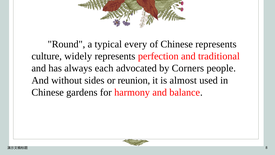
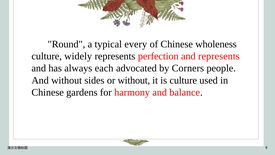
Chinese represents: represents -> wholeness
and traditional: traditional -> represents
or reunion: reunion -> without
is almost: almost -> culture
